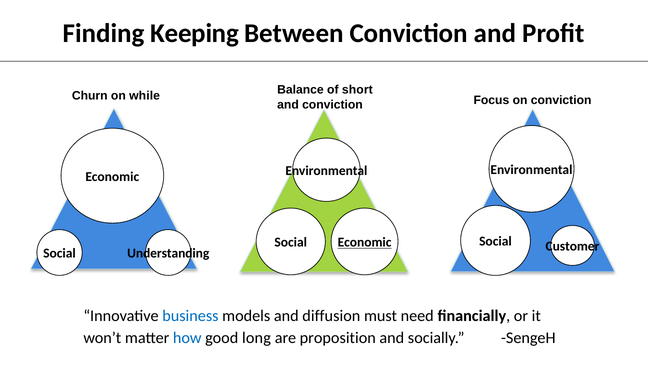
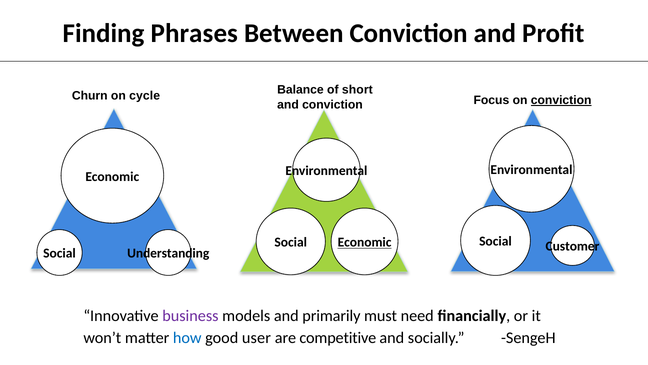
Keeping: Keeping -> Phrases
while: while -> cycle
conviction at (561, 100) underline: none -> present
business colour: blue -> purple
diffusion: diffusion -> primarily
long: long -> user
proposition: proposition -> competitive
